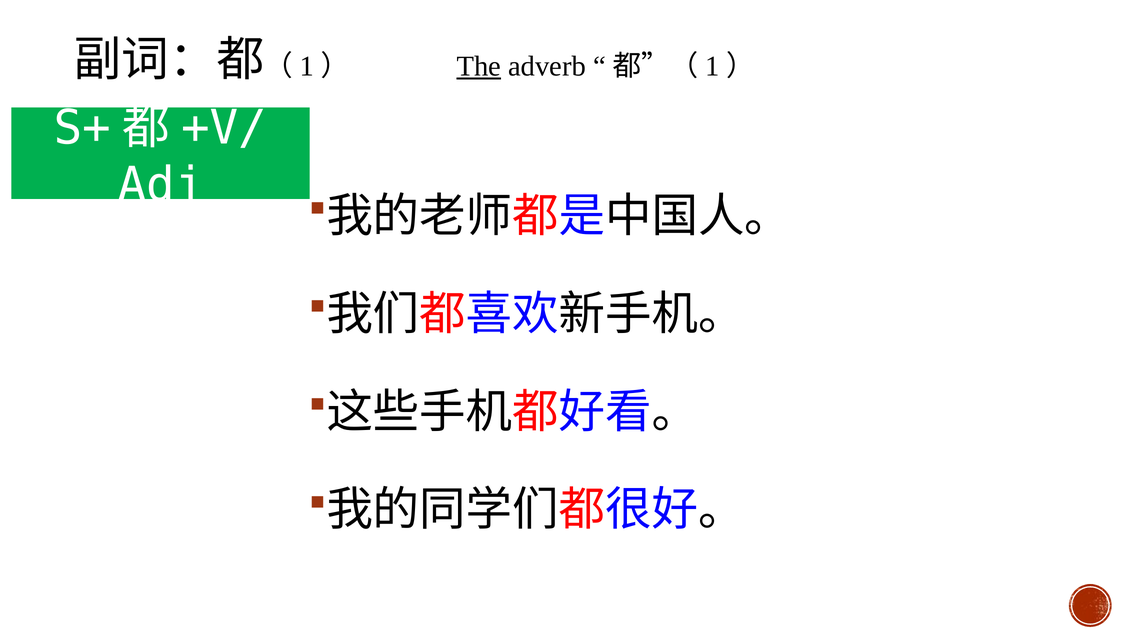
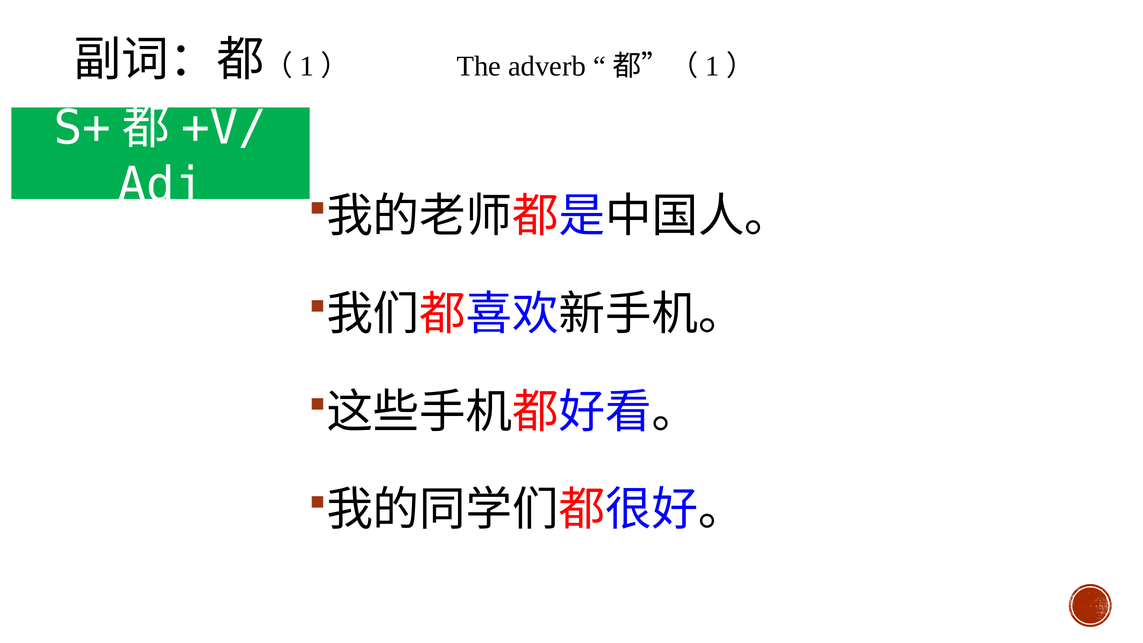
The underline: present -> none
